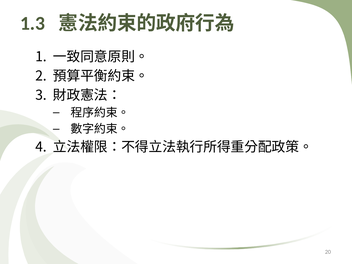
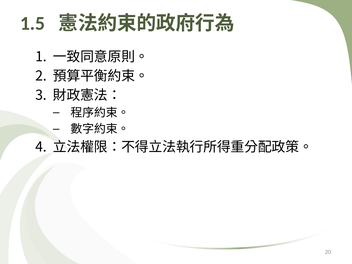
1.3: 1.3 -> 1.5
